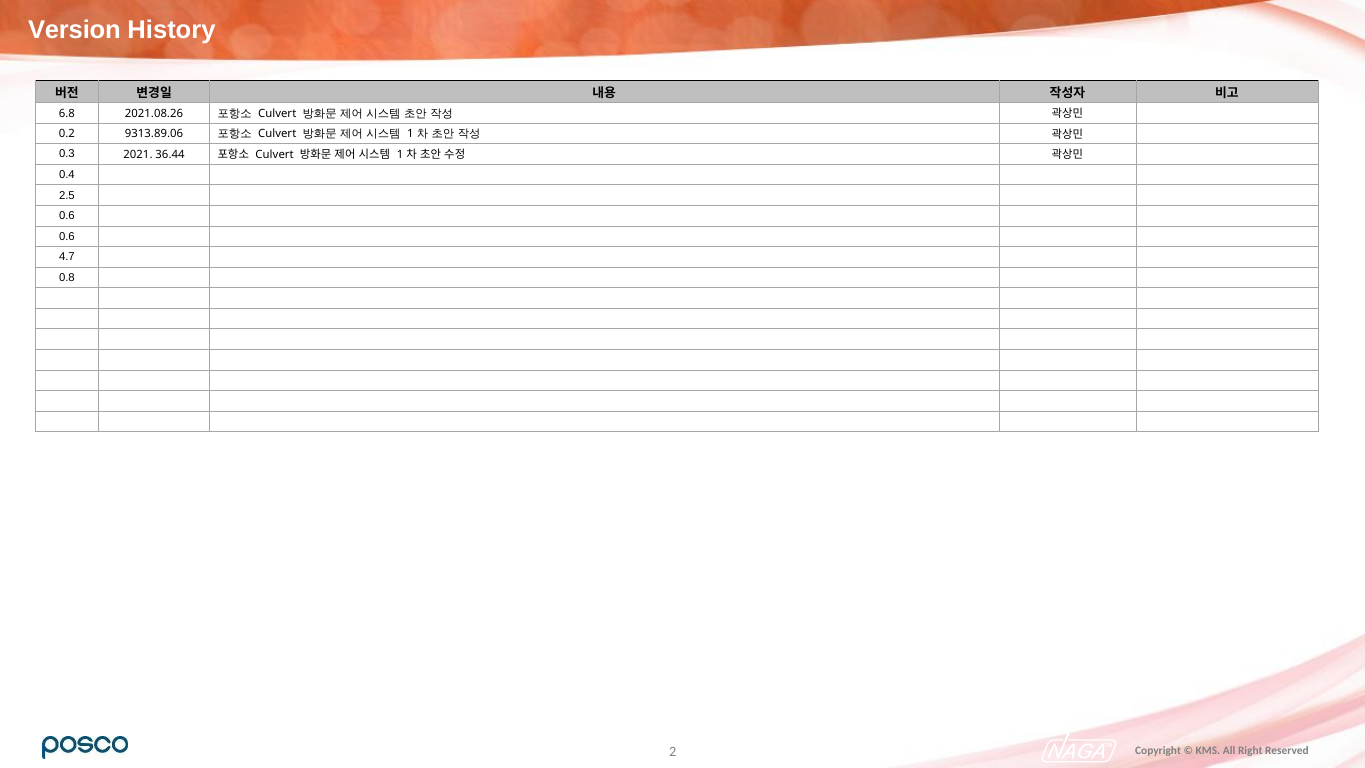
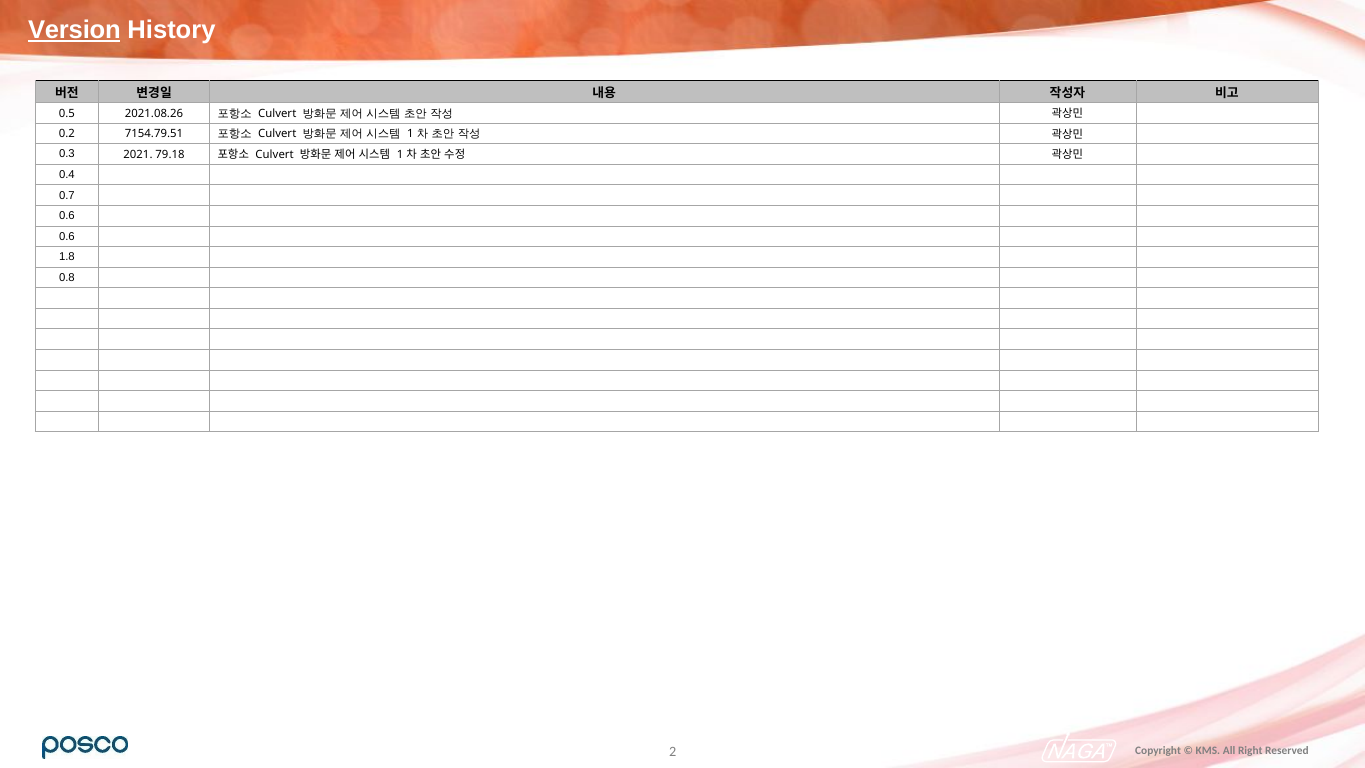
Version underline: none -> present
6.8: 6.8 -> 0.5
9313.89.06: 9313.89.06 -> 7154.79.51
36.44: 36.44 -> 79.18
2.5: 2.5 -> 0.7
4.7: 4.7 -> 1.8
